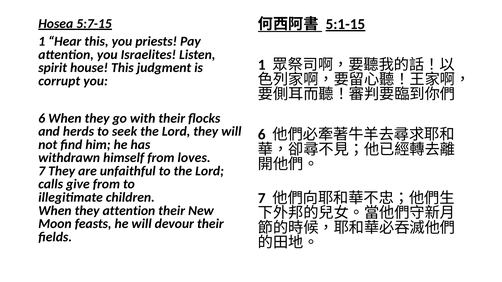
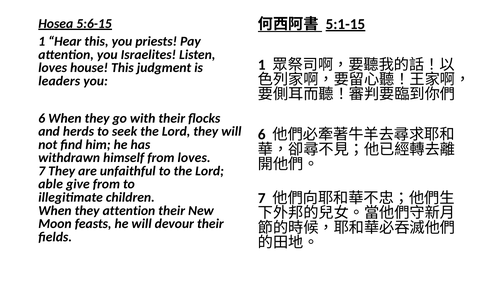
5:7-15: 5:7-15 -> 5:6-15
spirit at (53, 68): spirit -> loves
corrupt: corrupt -> leaders
calls: calls -> able
